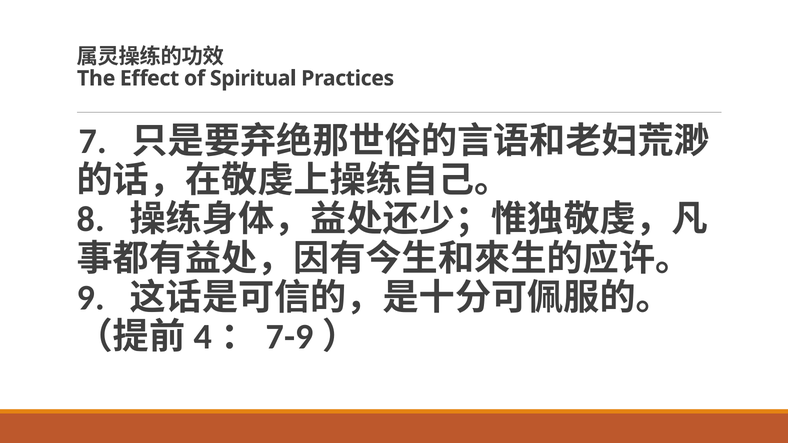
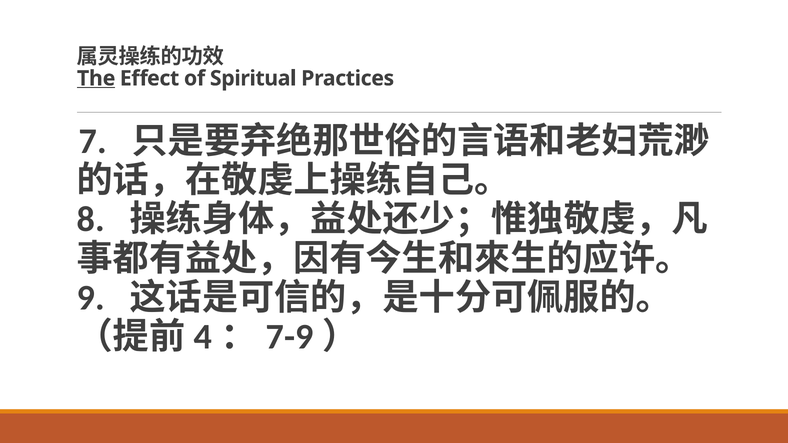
The underline: none -> present
